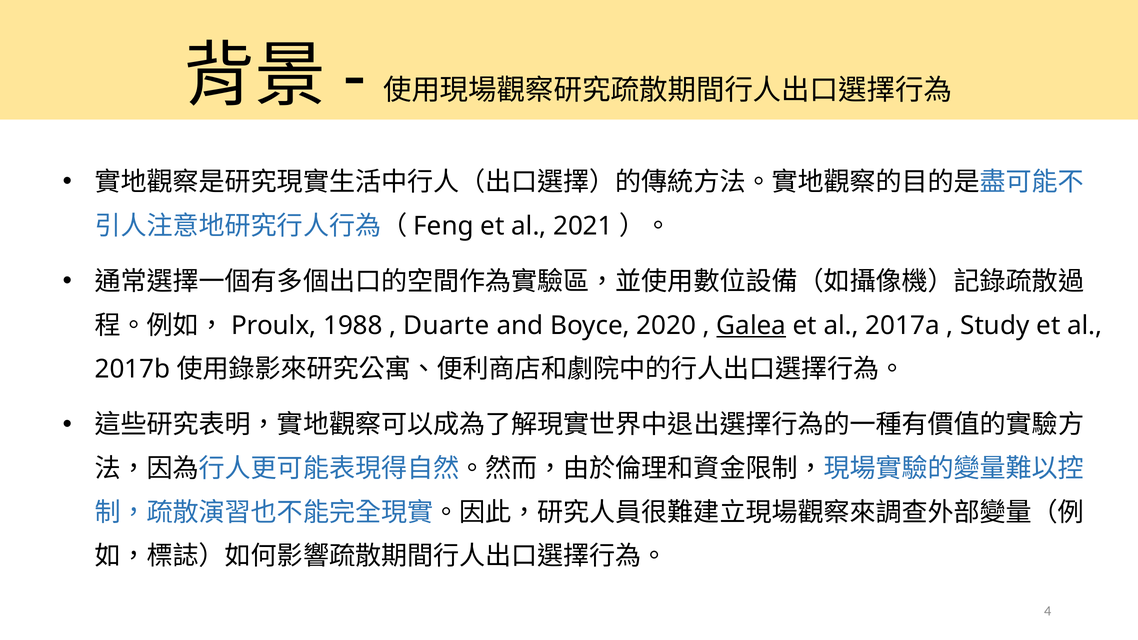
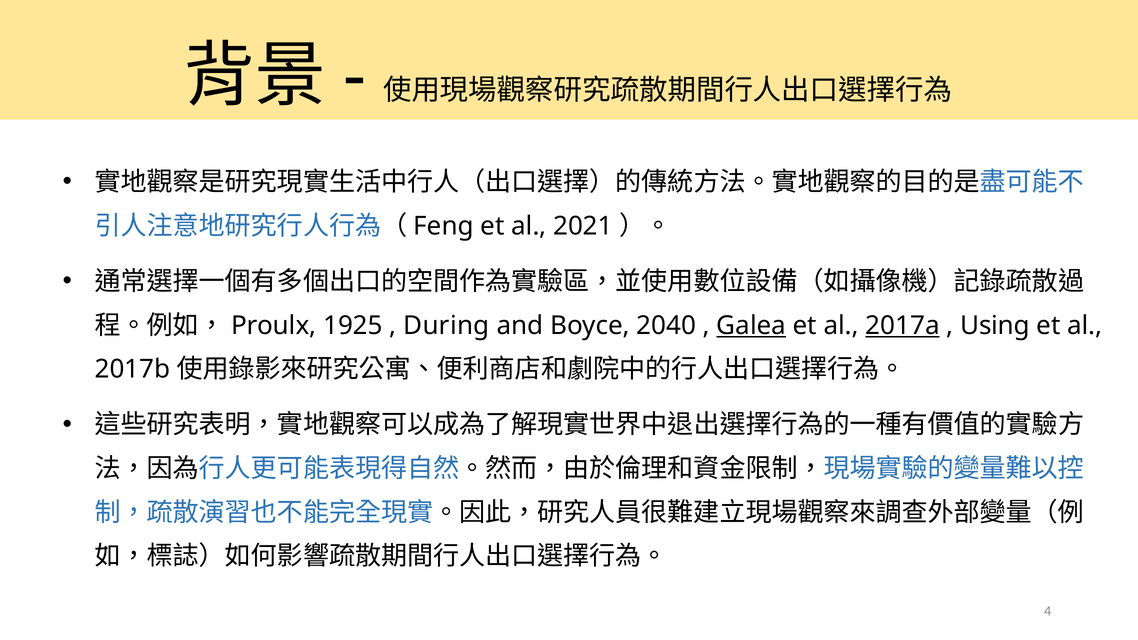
1988: 1988 -> 1925
Duarte: Duarte -> During
2020: 2020 -> 2040
2017a underline: none -> present
Study: Study -> Using
